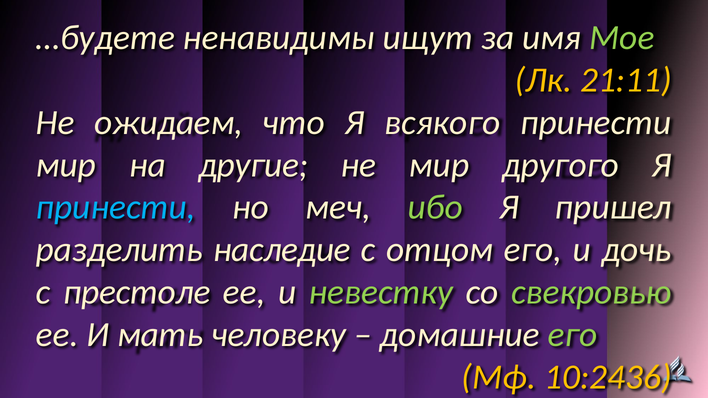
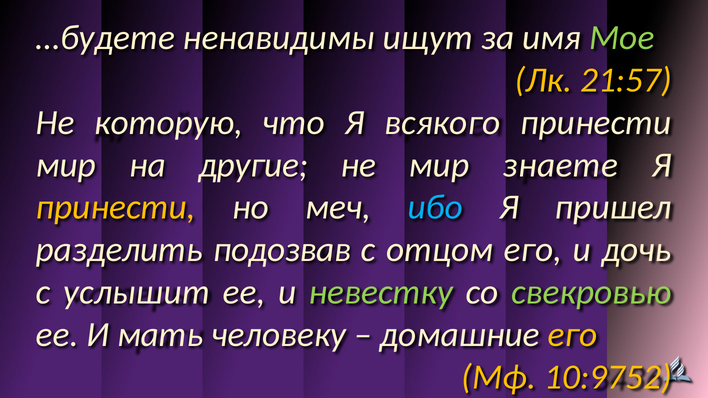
21:11: 21:11 -> 21:57
ожидаем: ожидаем -> которую
другого: другого -> знаете
принести at (116, 207) colour: light blue -> yellow
ибо colour: light green -> light blue
наследие: наследие -> подозвав
престоле: престоле -> услышит
его at (573, 335) colour: light green -> yellow
10:2436: 10:2436 -> 10:9752
